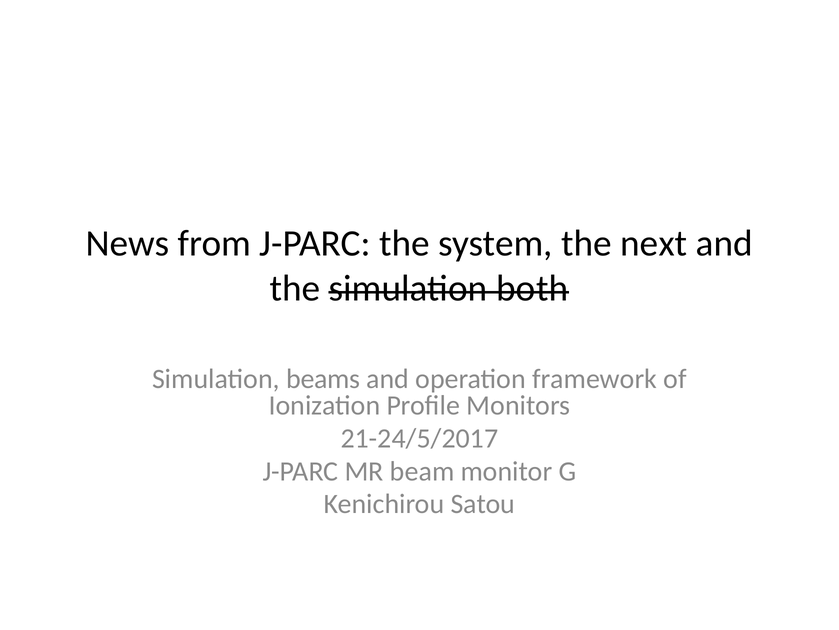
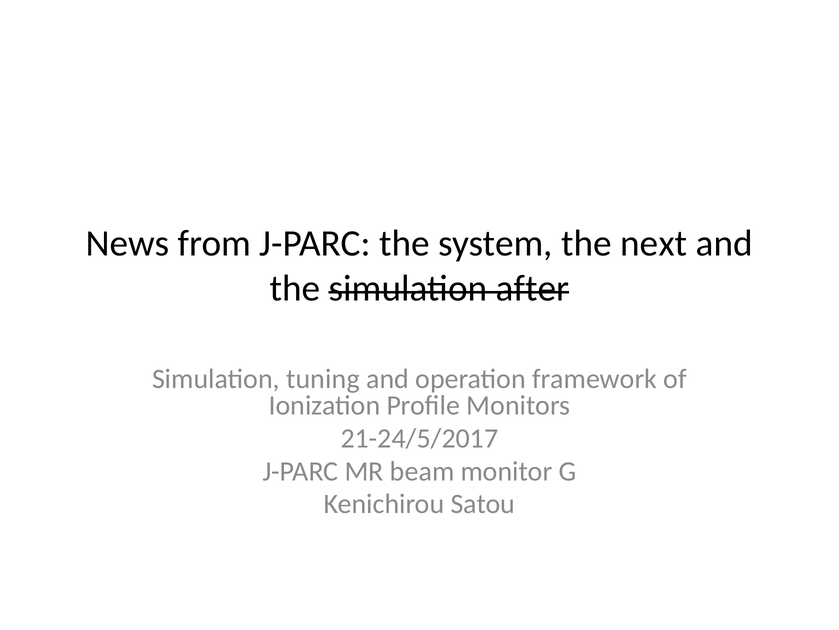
both: both -> after
beams: beams -> tuning
